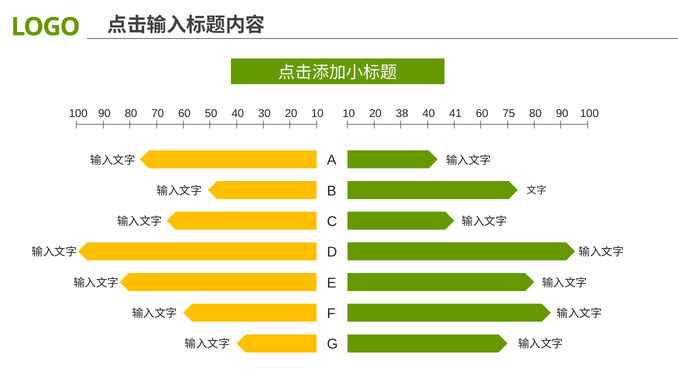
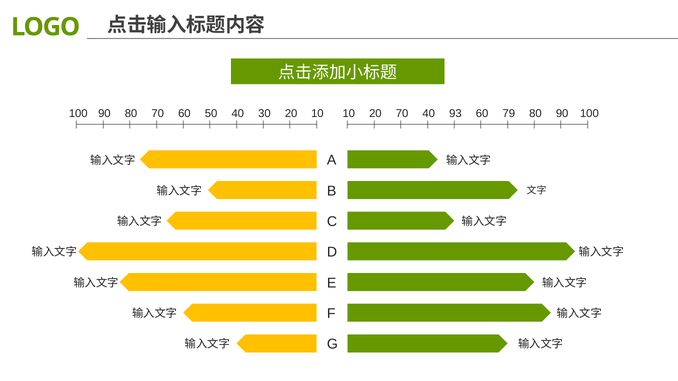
20 38: 38 -> 70
41: 41 -> 93
75: 75 -> 79
